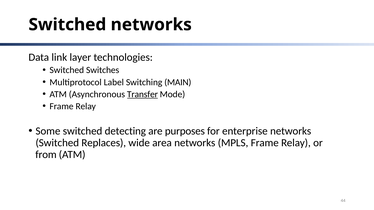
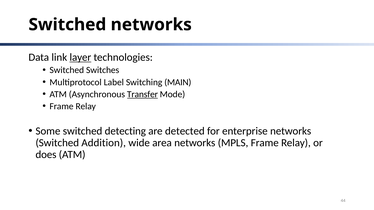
layer underline: none -> present
purposes: purposes -> detected
Replaces: Replaces -> Addition
from: from -> does
